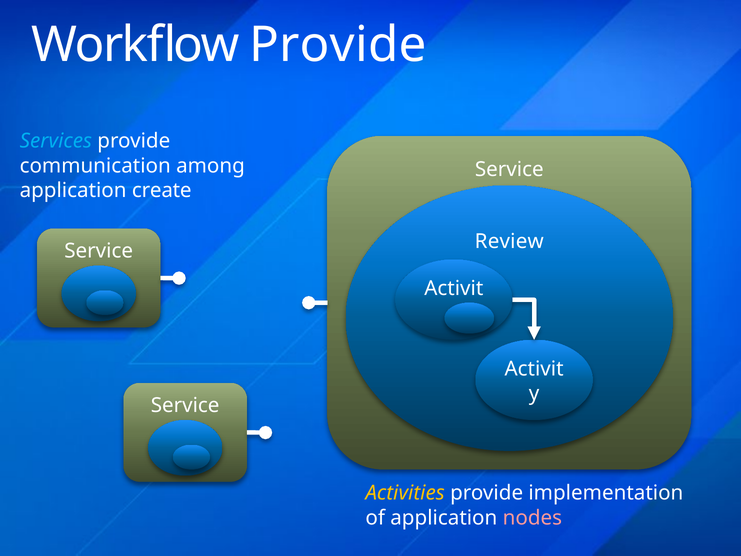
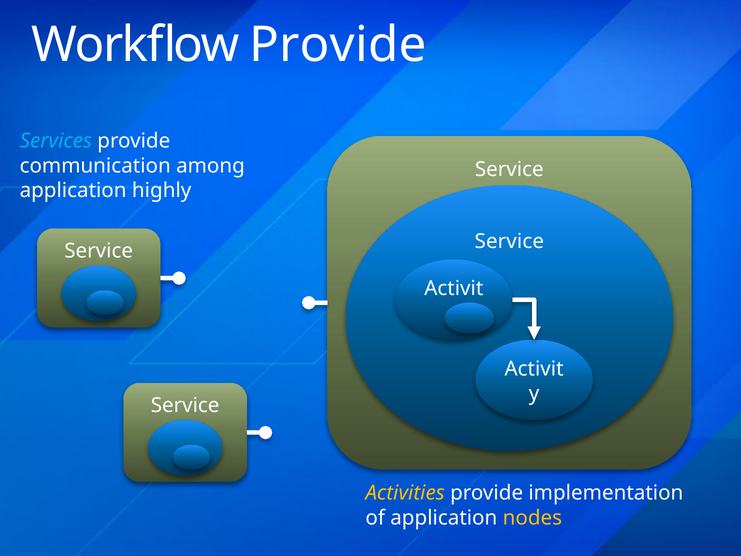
create: create -> highly
Review at (509, 242): Review -> Service
nodes colour: pink -> yellow
